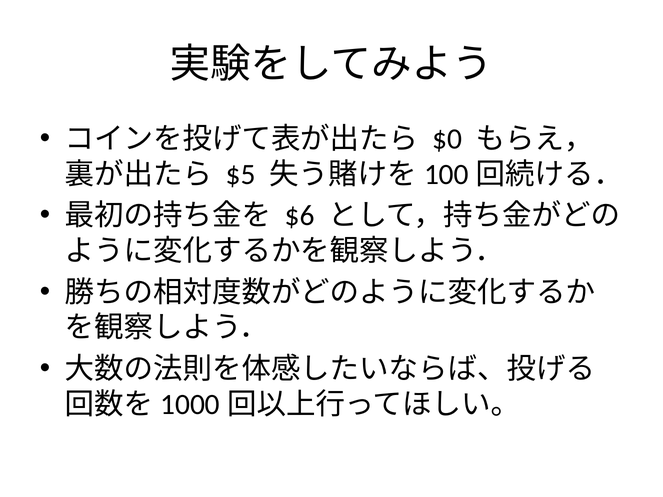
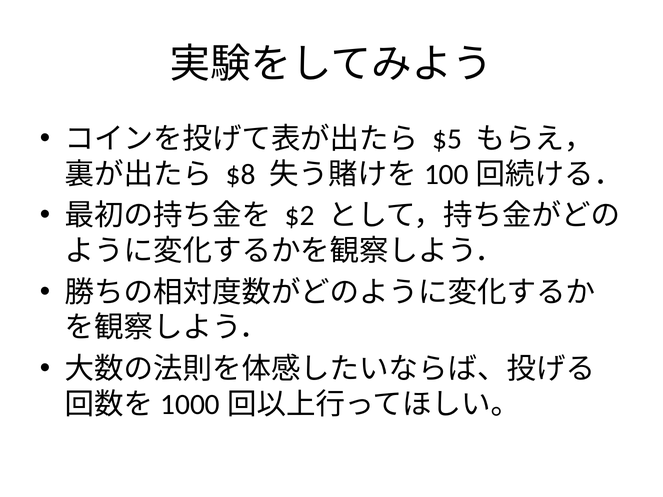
$0: $0 -> $5
$5: $5 -> $8
$6: $6 -> $2
